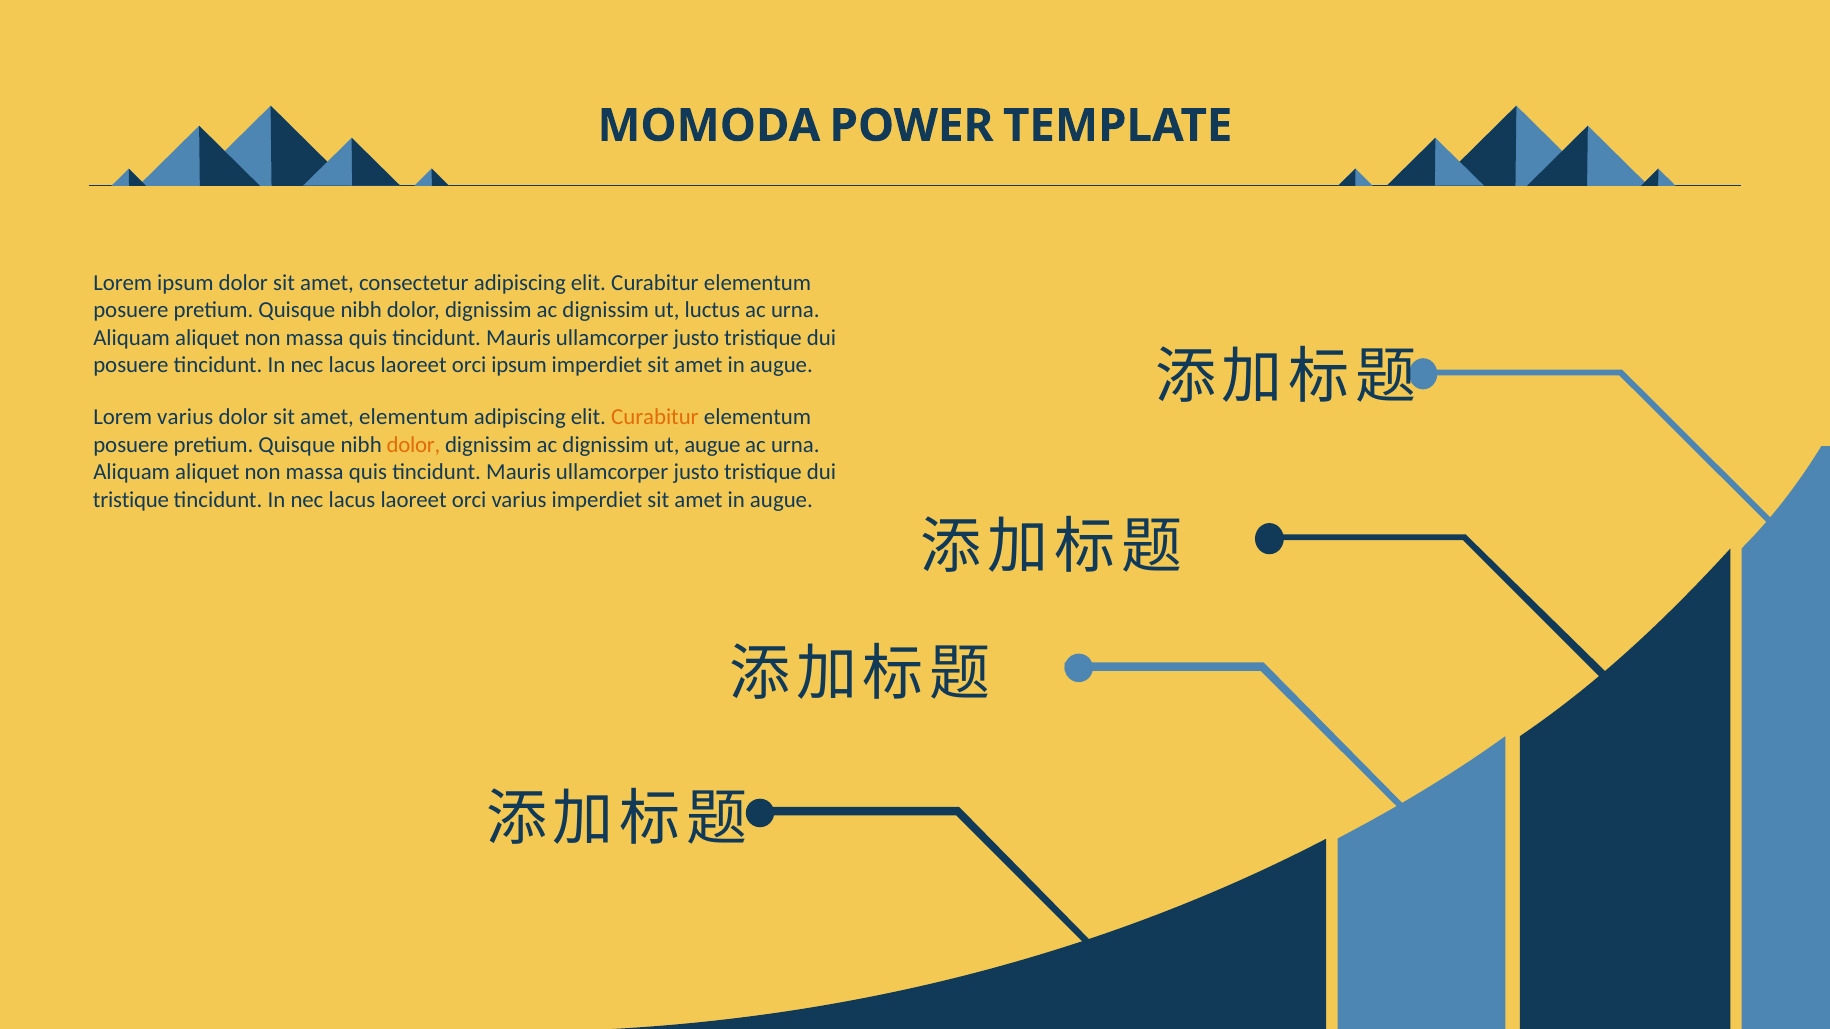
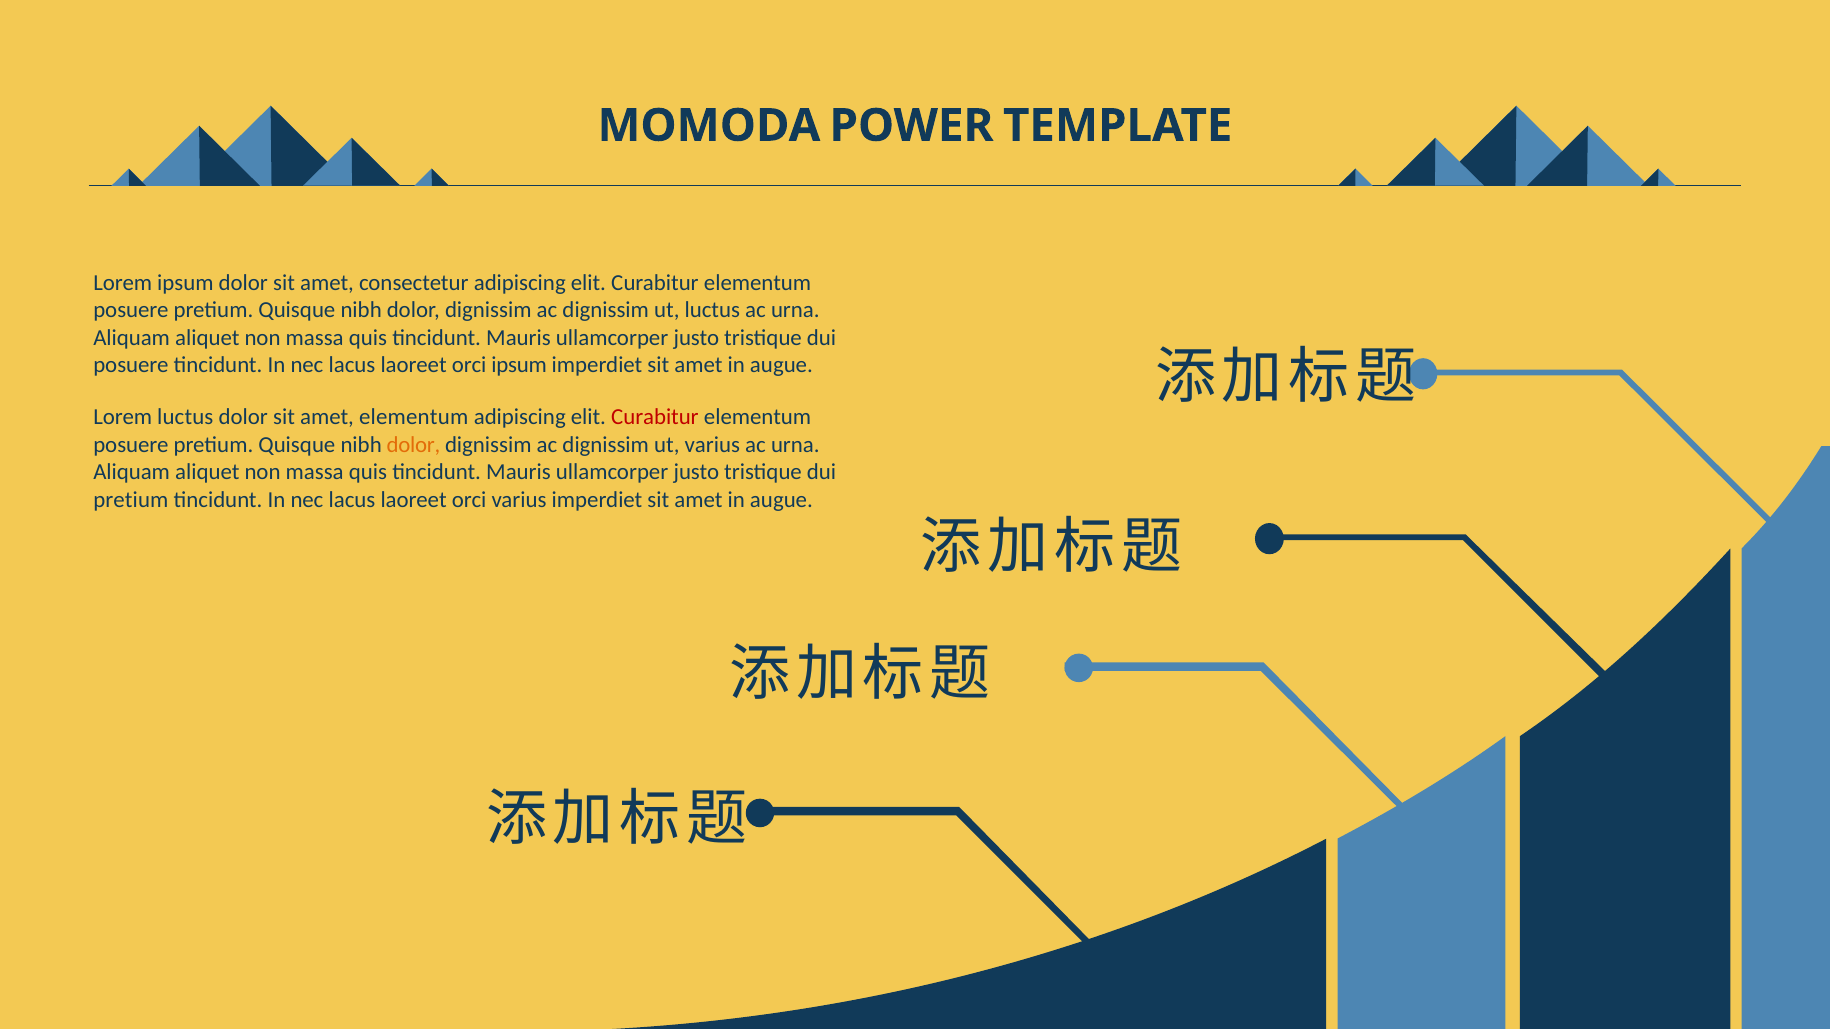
Lorem varius: varius -> luctus
Curabitur at (655, 417) colour: orange -> red
ut augue: augue -> varius
tristique at (131, 500): tristique -> pretium
